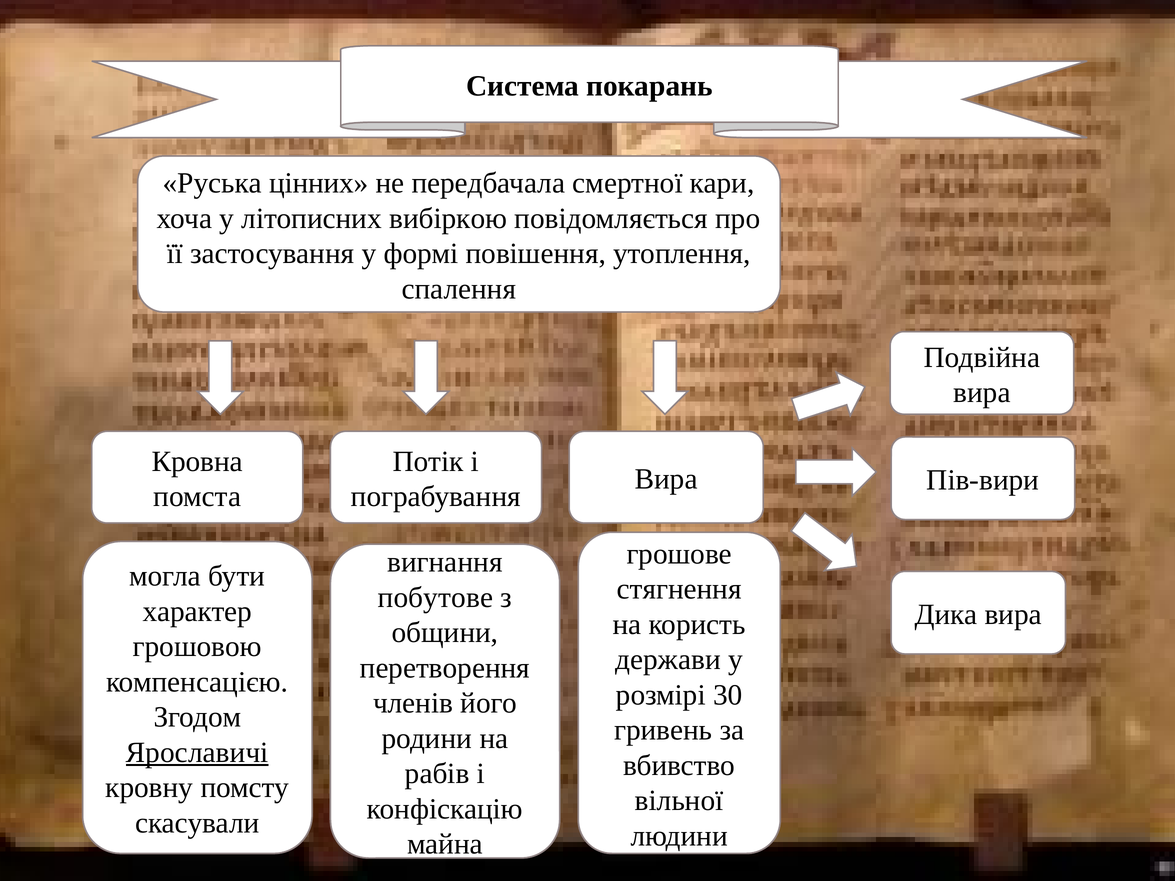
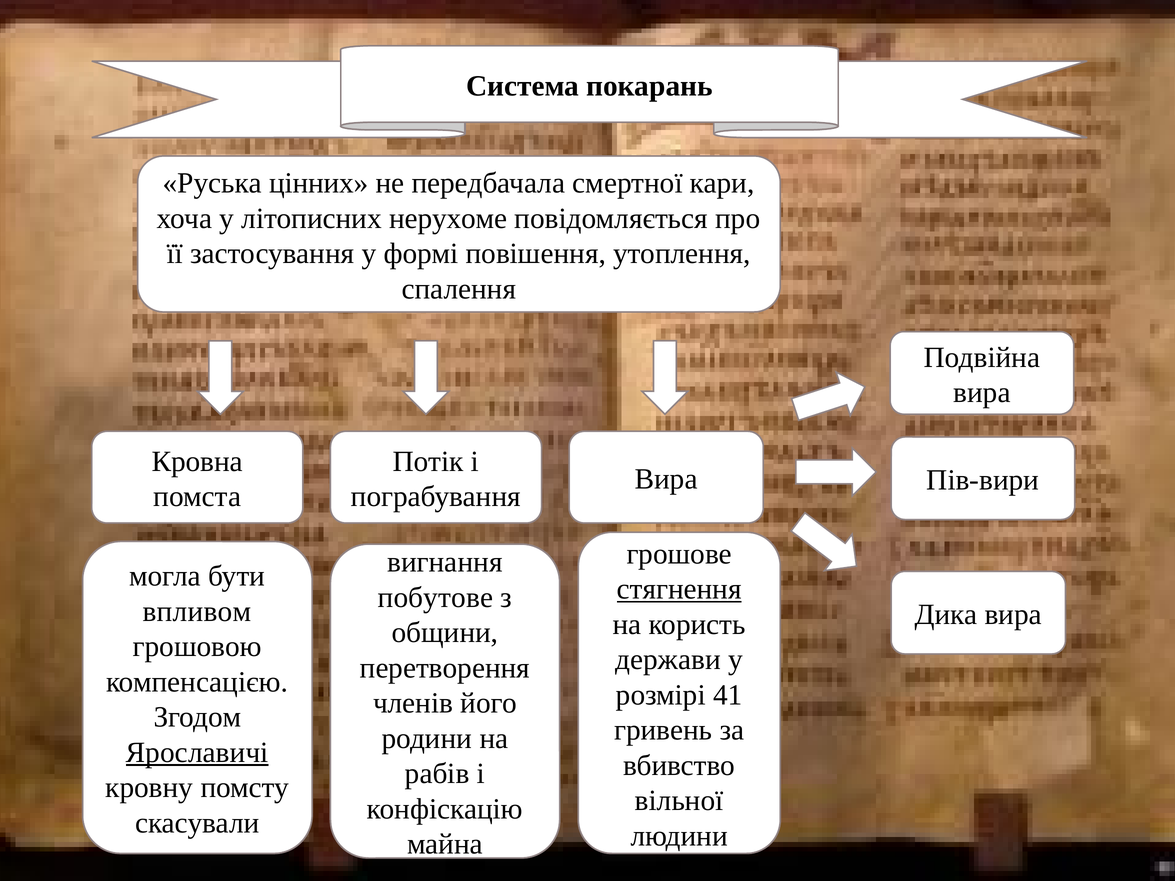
вибіркою: вибіркою -> нерухоме
стягнення underline: none -> present
характер: характер -> впливом
30: 30 -> 41
